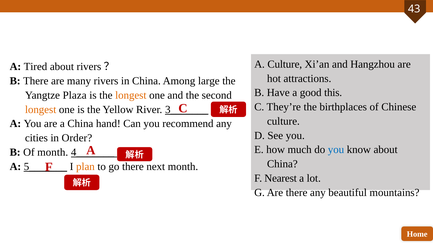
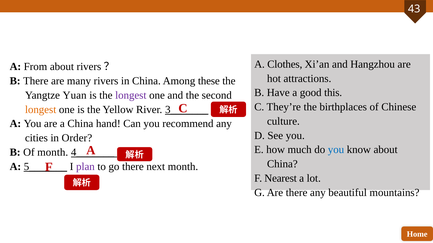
A Culture: Culture -> Clothes
Tired: Tired -> From
large: large -> these
Plaza: Plaza -> Yuan
longest at (131, 95) colour: orange -> purple
plan colour: orange -> purple
